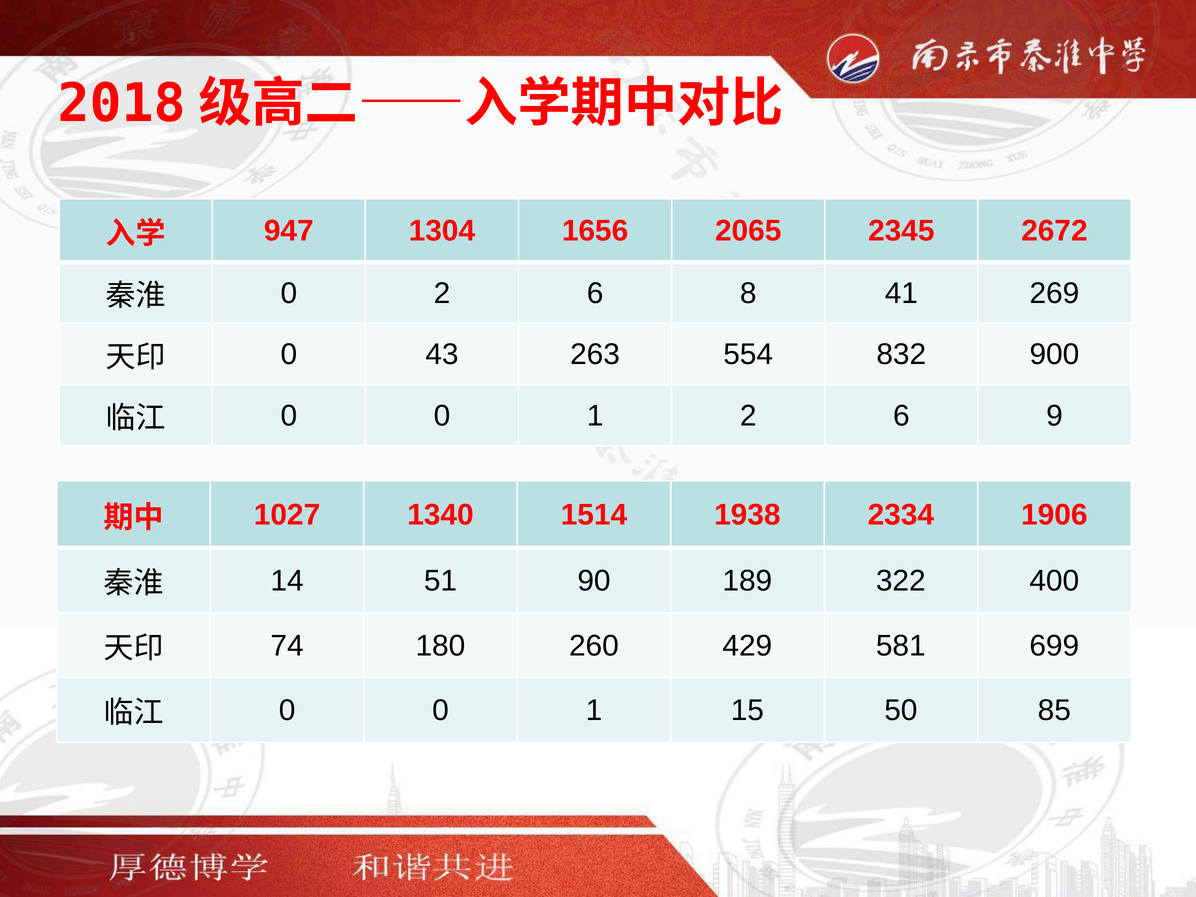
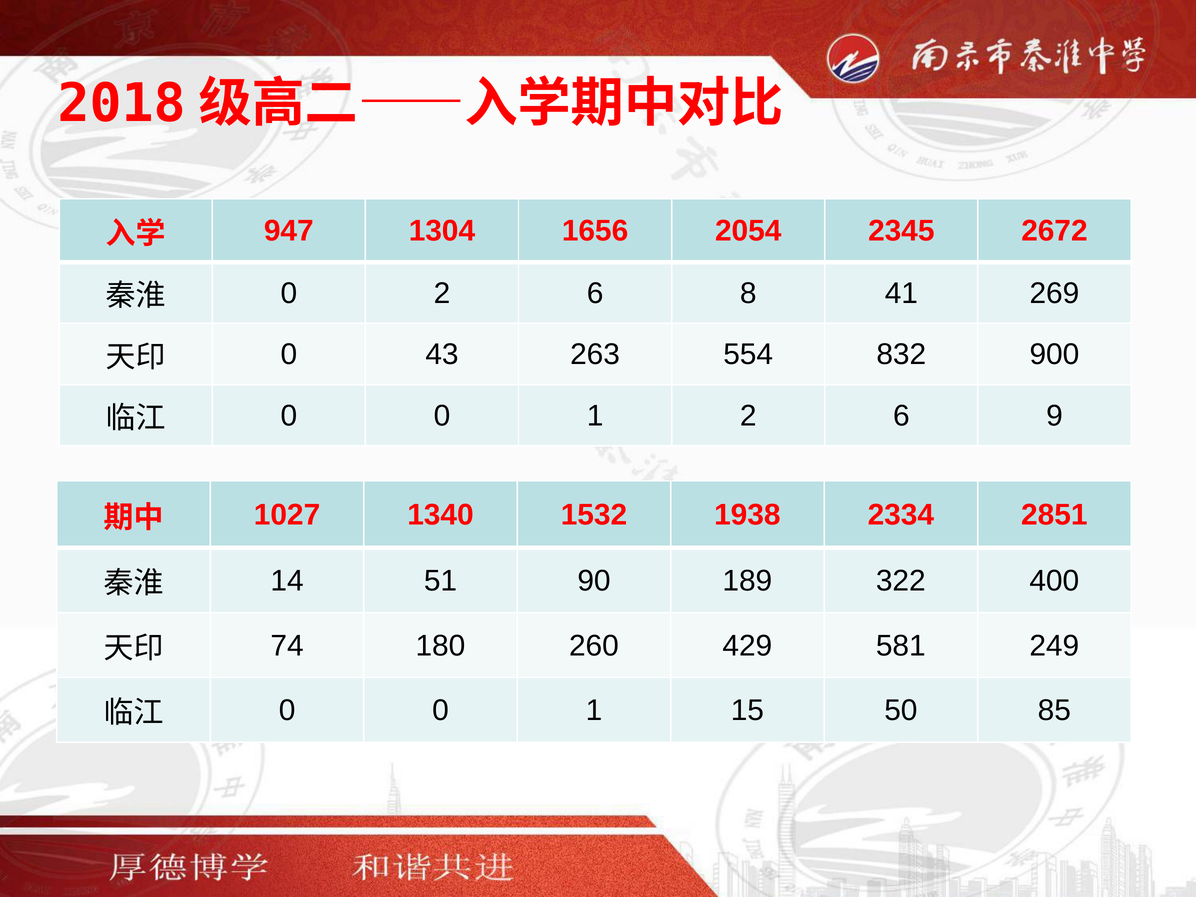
2065: 2065 -> 2054
1514: 1514 -> 1532
1906: 1906 -> 2851
699: 699 -> 249
